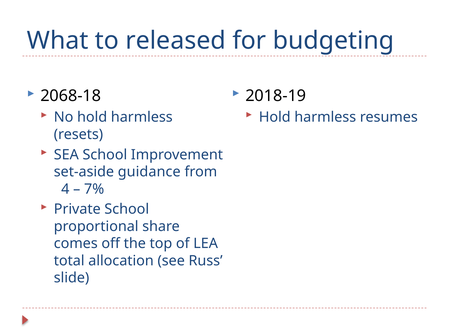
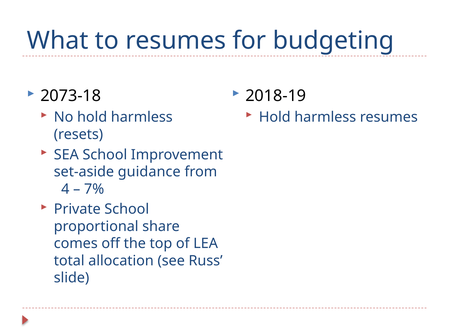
to released: released -> resumes
2068-18: 2068-18 -> 2073-18
